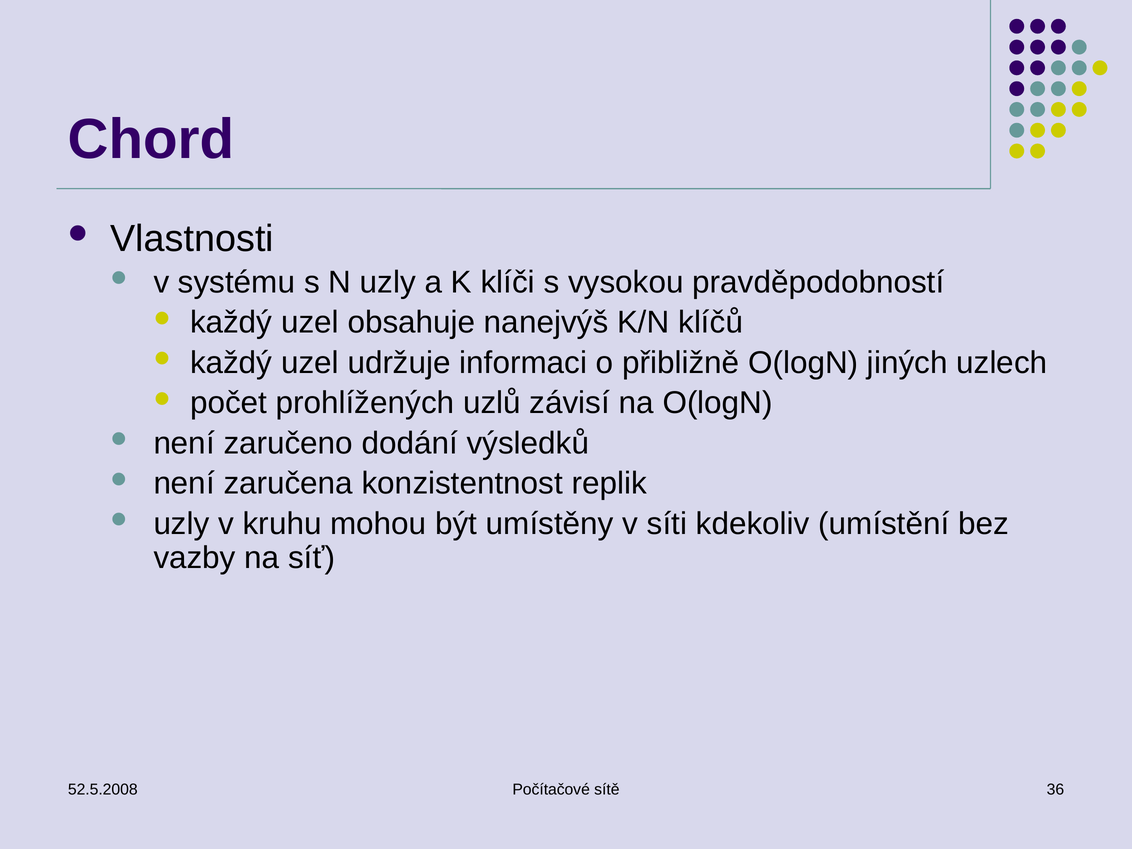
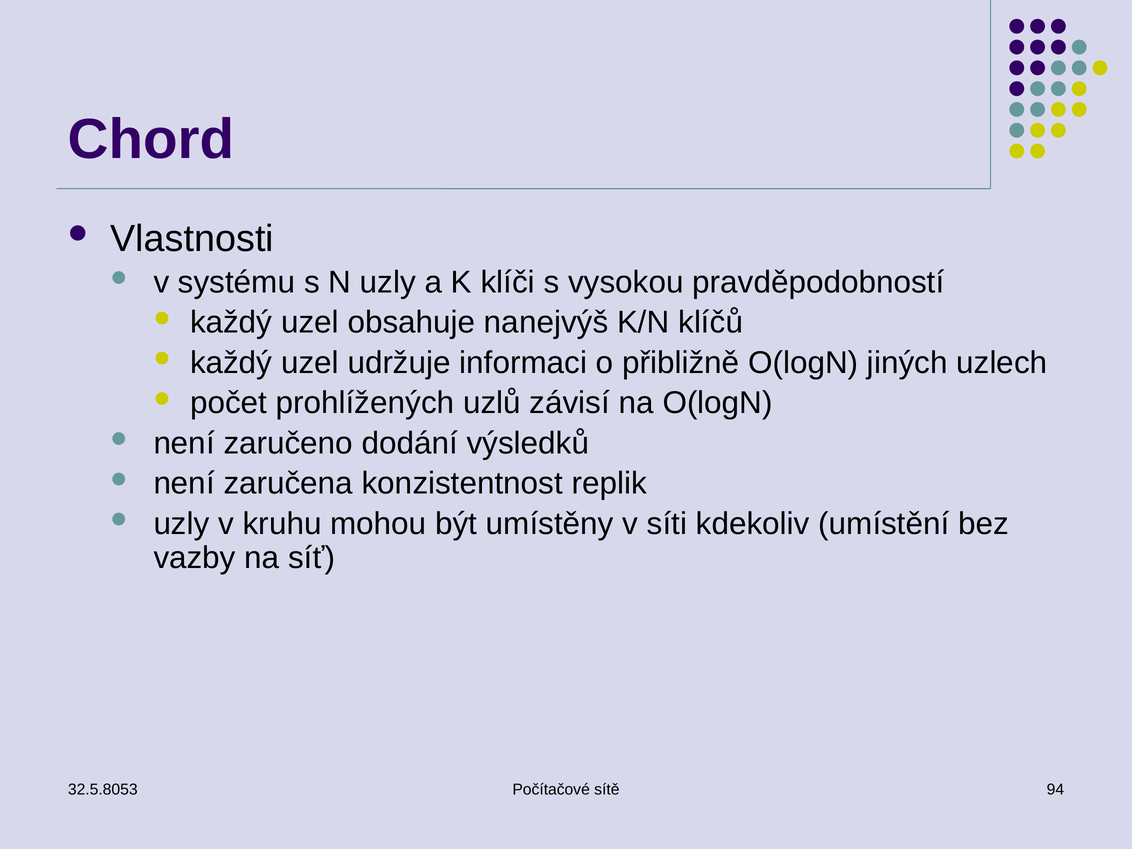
52.5.2008: 52.5.2008 -> 32.5.8053
36: 36 -> 94
